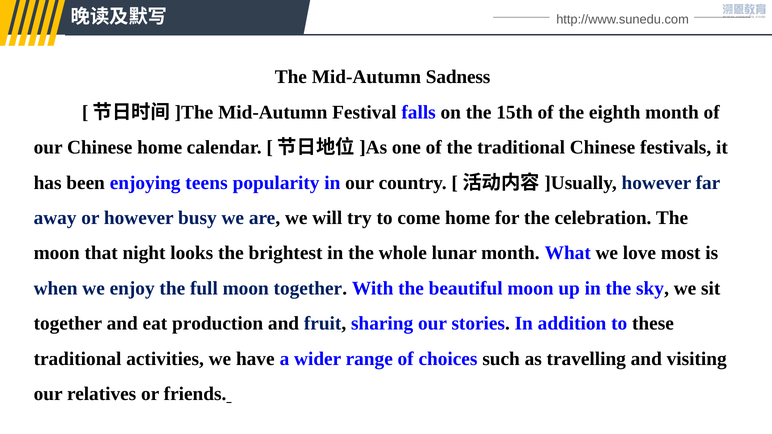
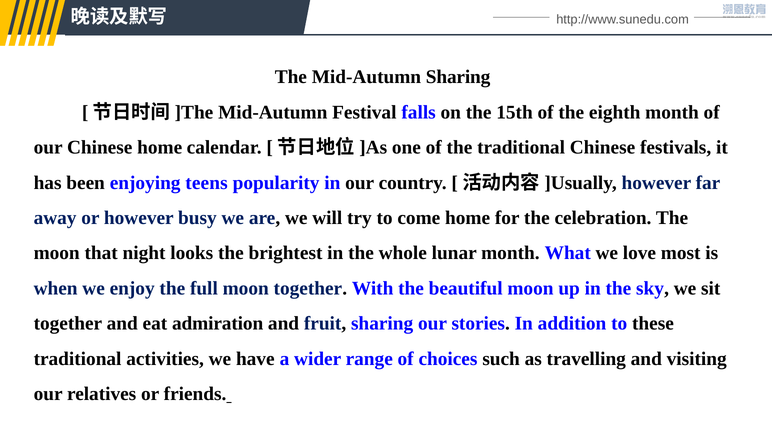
Mid-Autumn Sadness: Sadness -> Sharing
production: production -> admiration
